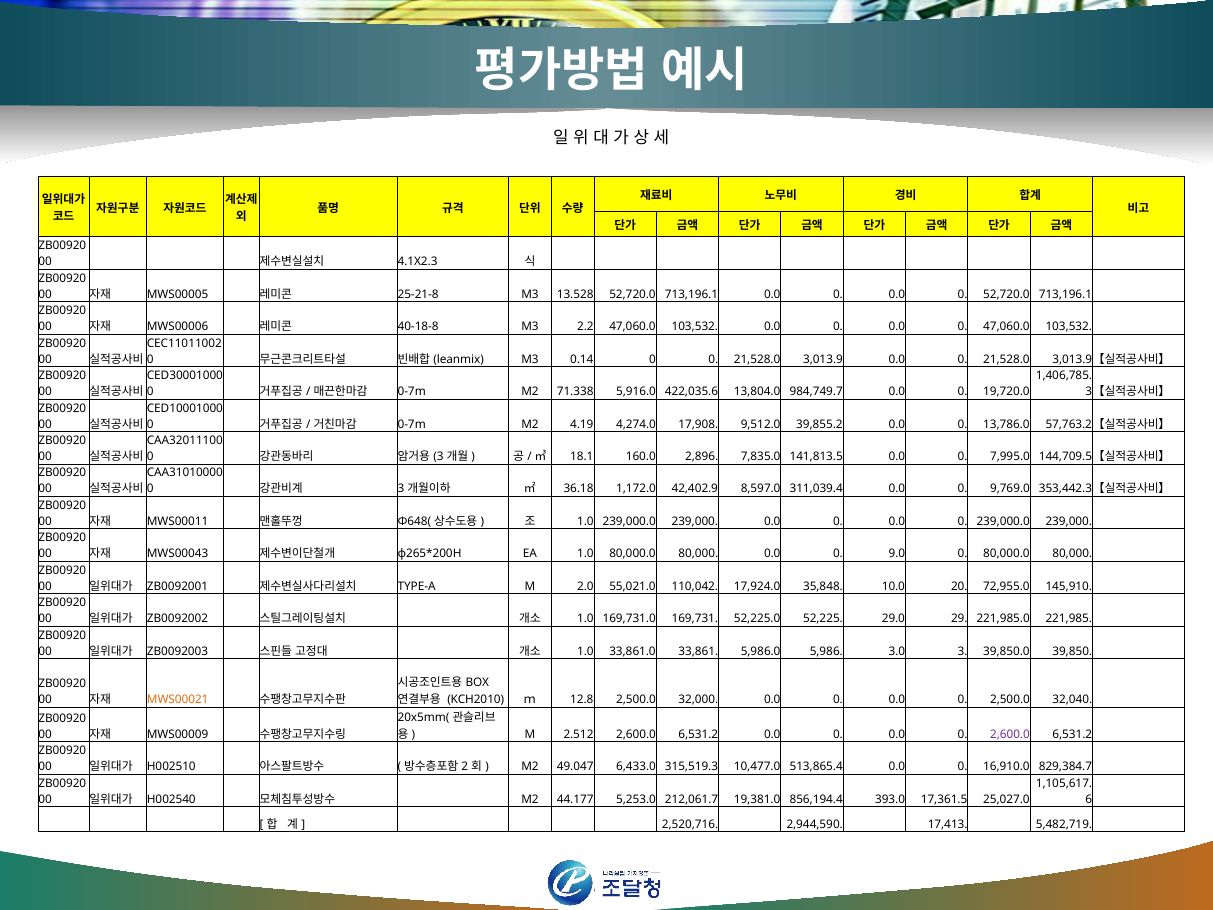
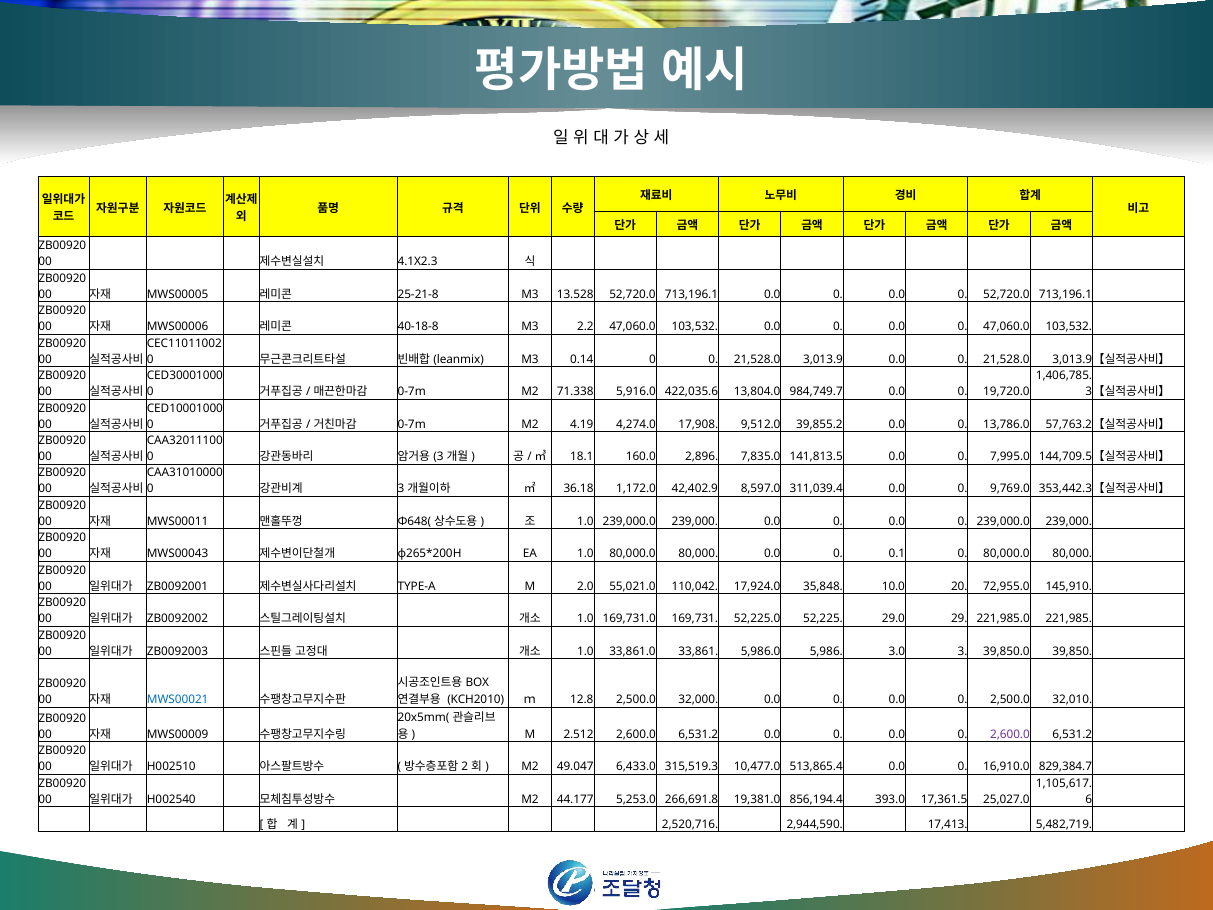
9.0: 9.0 -> 0.1
32,040: 32,040 -> 32,010
MWS00021 colour: orange -> blue
212,061.7: 212,061.7 -> 266,691.8
